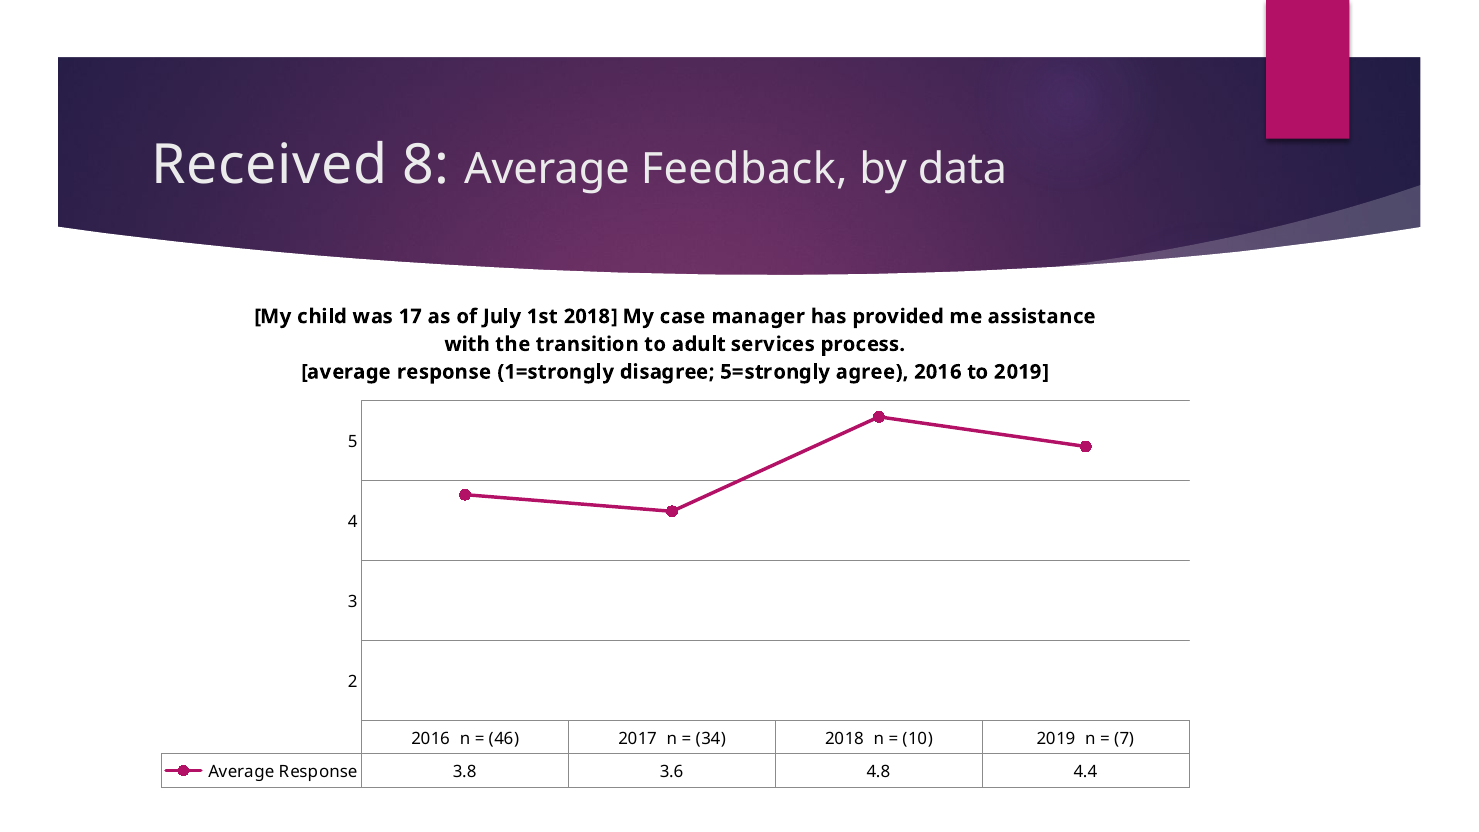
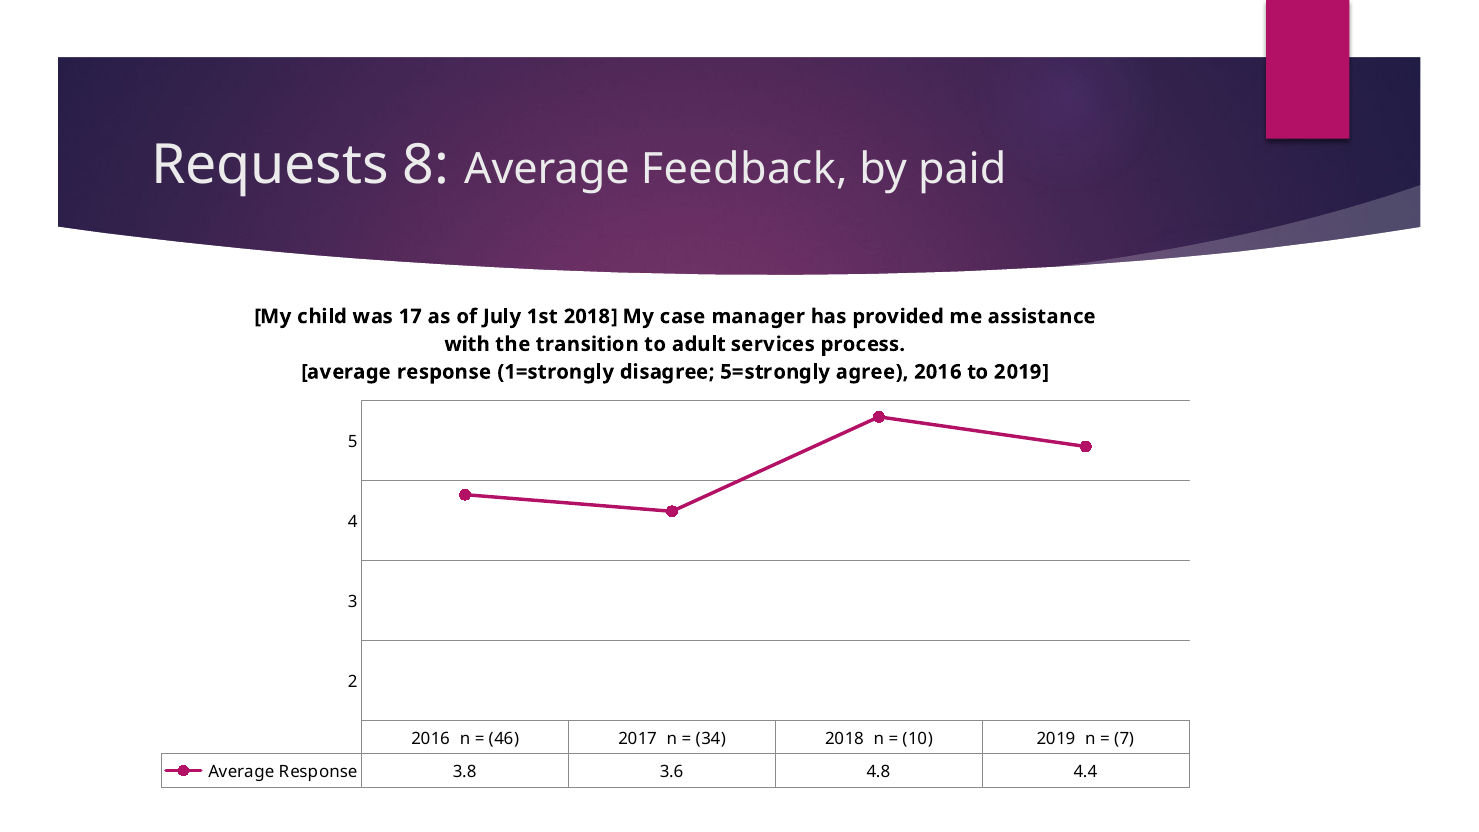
Received: Received -> Requests
data: data -> paid
